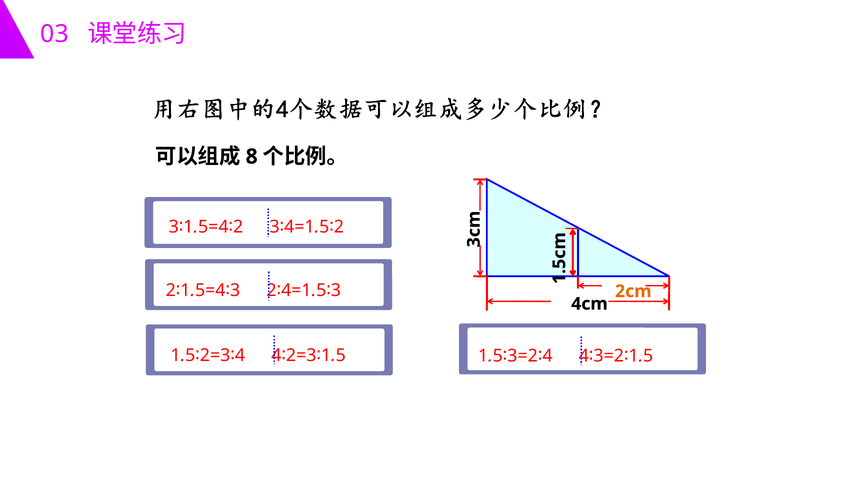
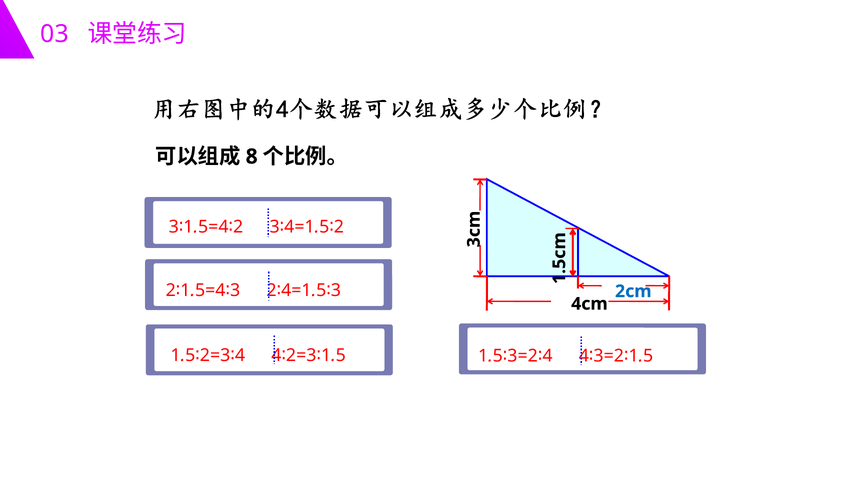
2cm colour: orange -> blue
